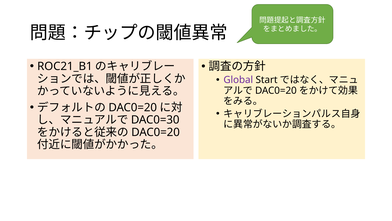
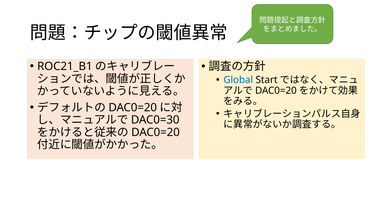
Global colour: purple -> blue
